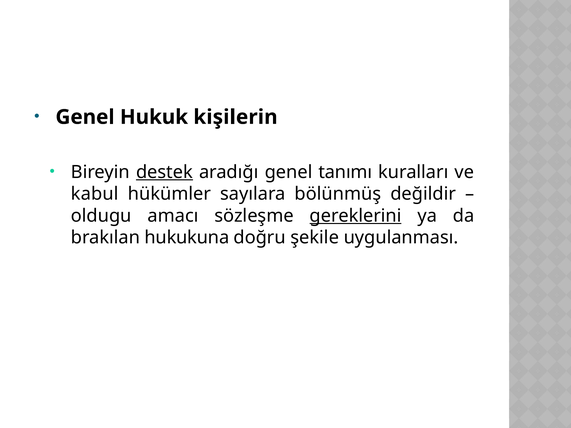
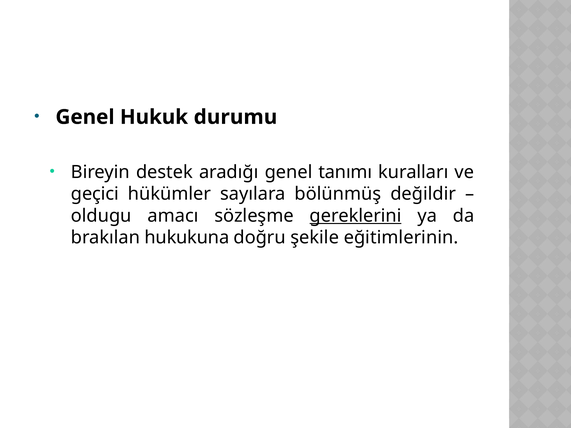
kişilerin: kişilerin -> durumu
destek underline: present -> none
kabul: kabul -> geçici
uygulanması: uygulanması -> eğitimlerinin
